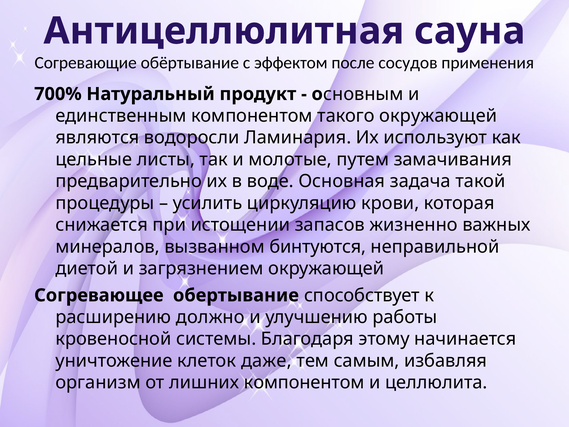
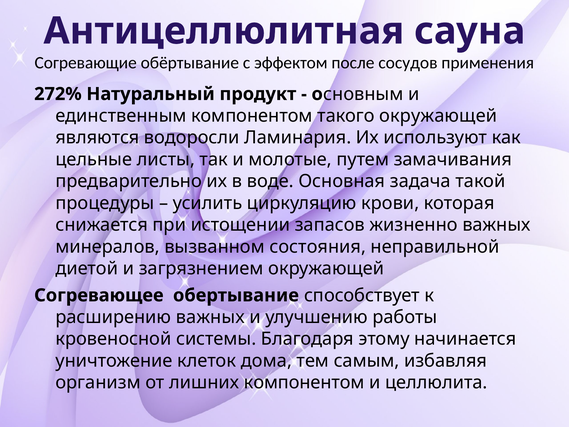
700%: 700% -> 272%
бинтуются: бинтуются -> состояния
расширению должно: должно -> важных
даже: даже -> дома
